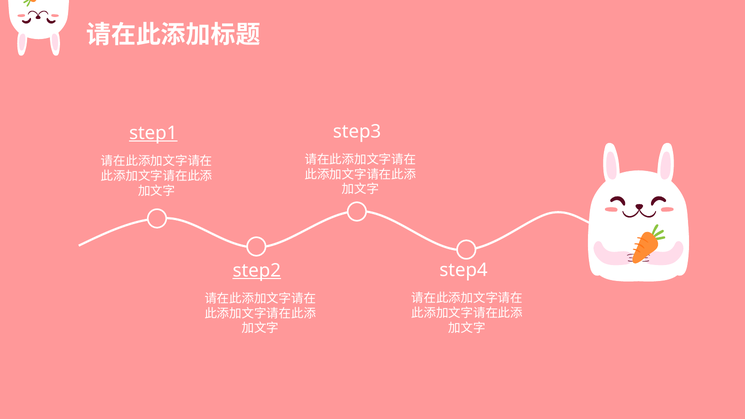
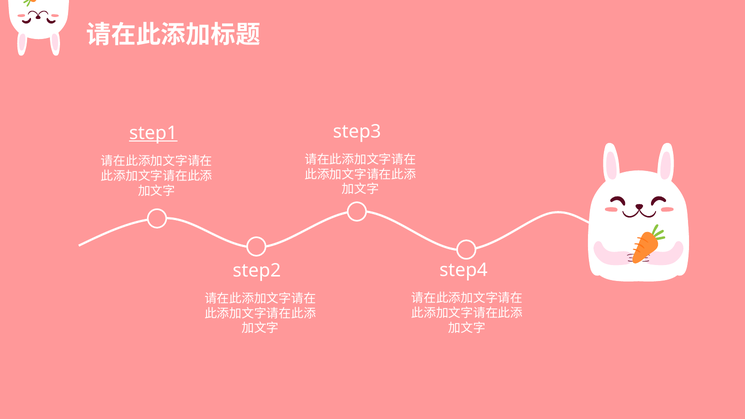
step2 underline: present -> none
